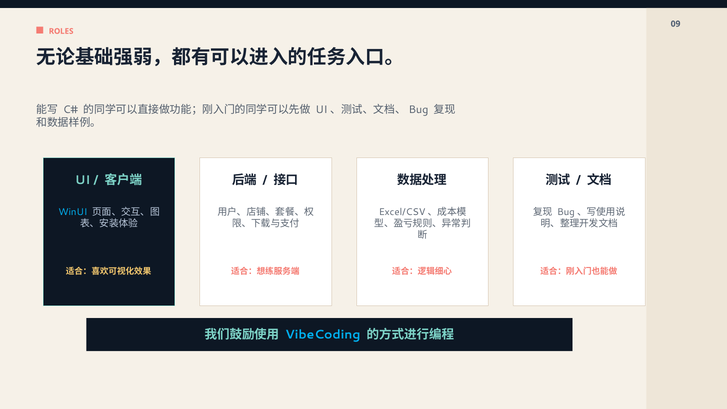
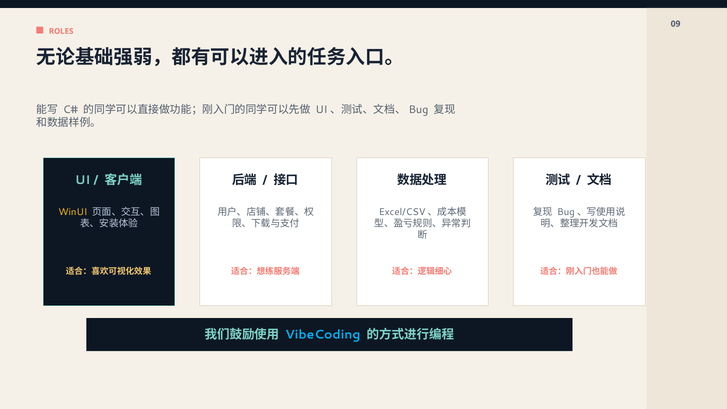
WinUI colour: light blue -> yellow
